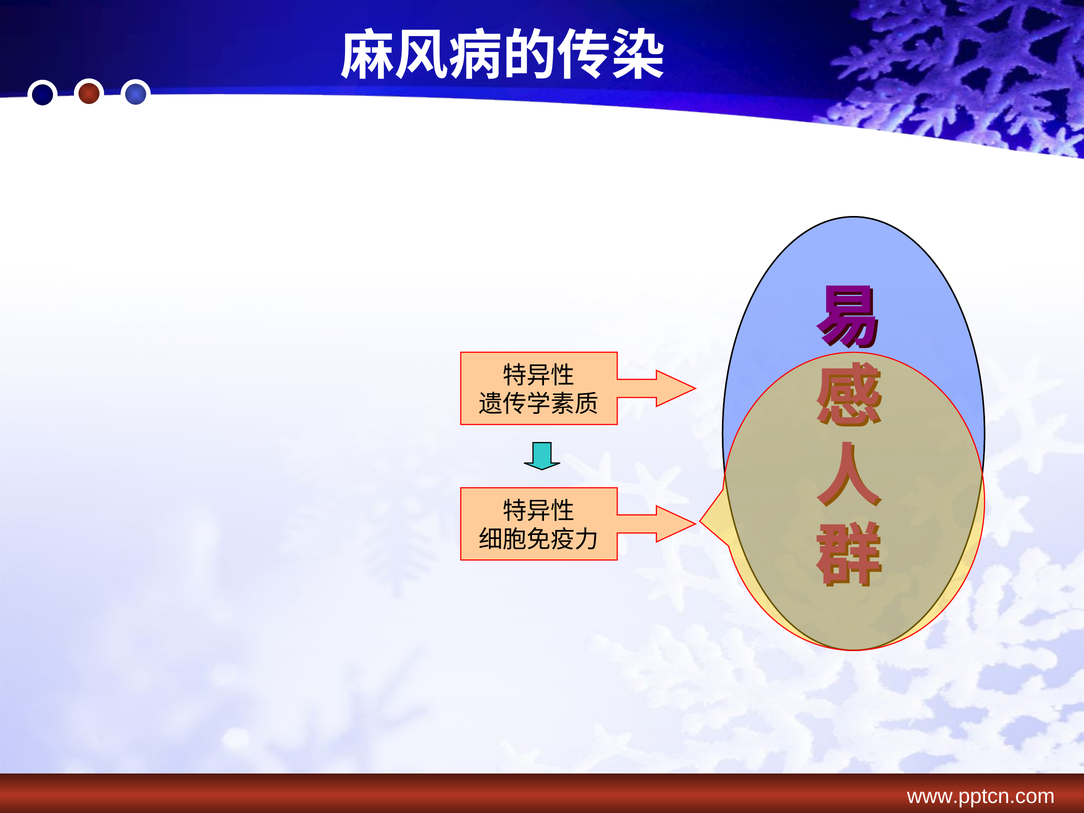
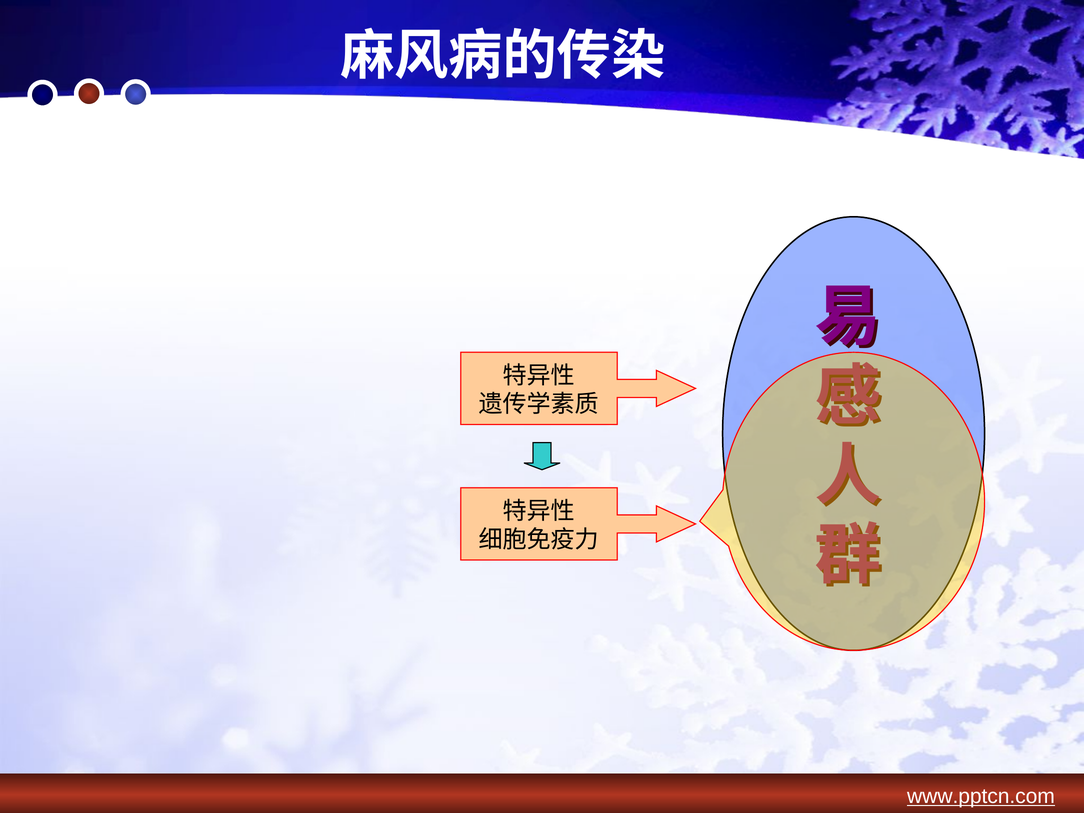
www.pptcn.com underline: none -> present
